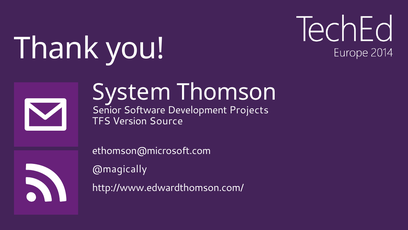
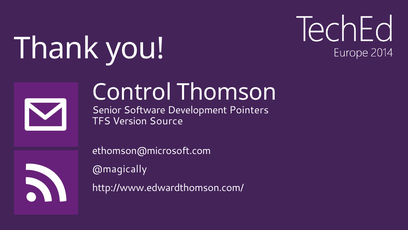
System: System -> Control
Projects: Projects -> Pointers
